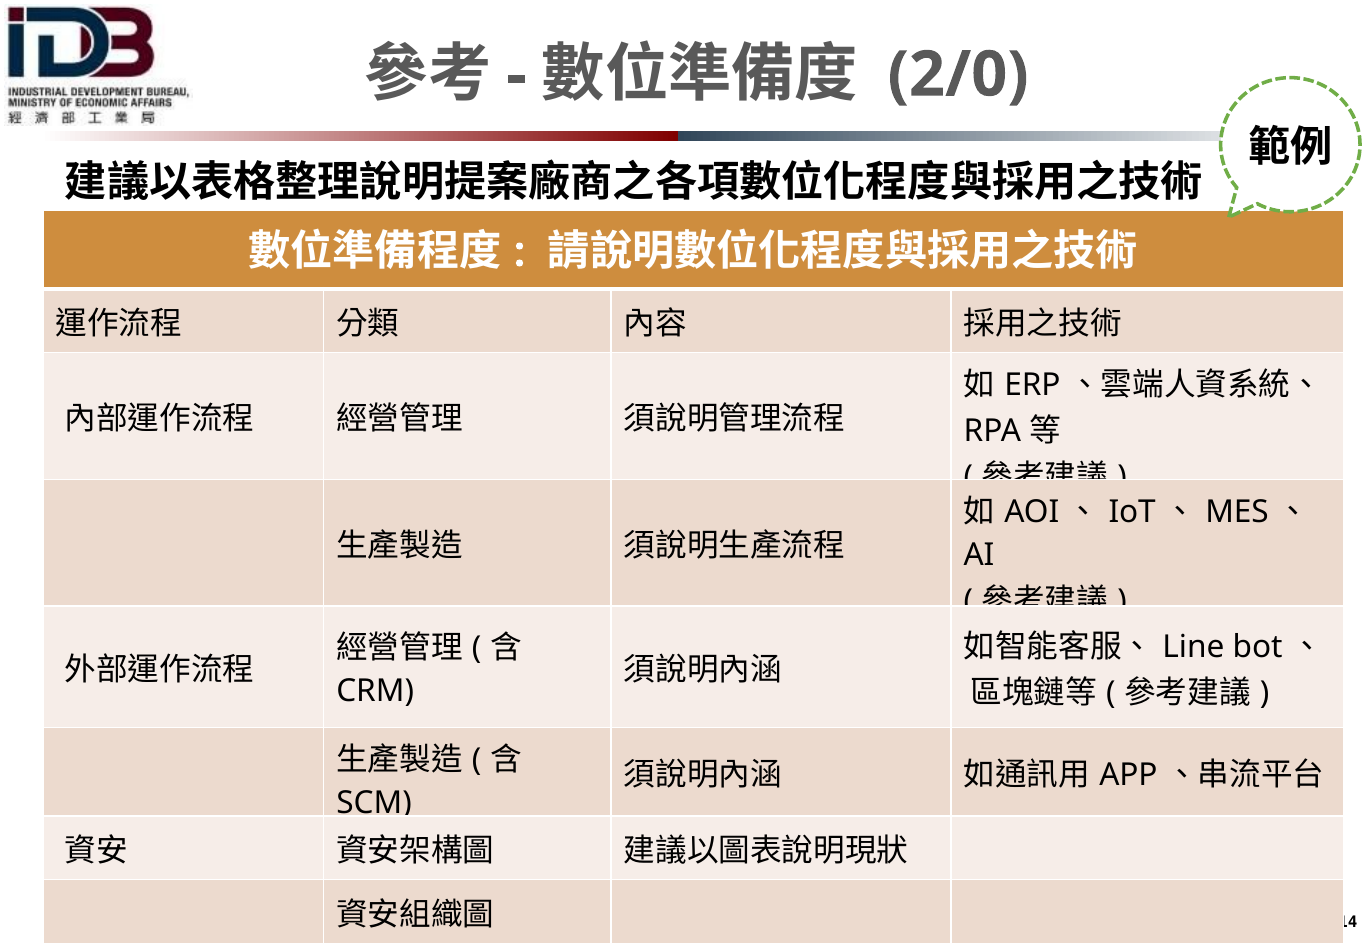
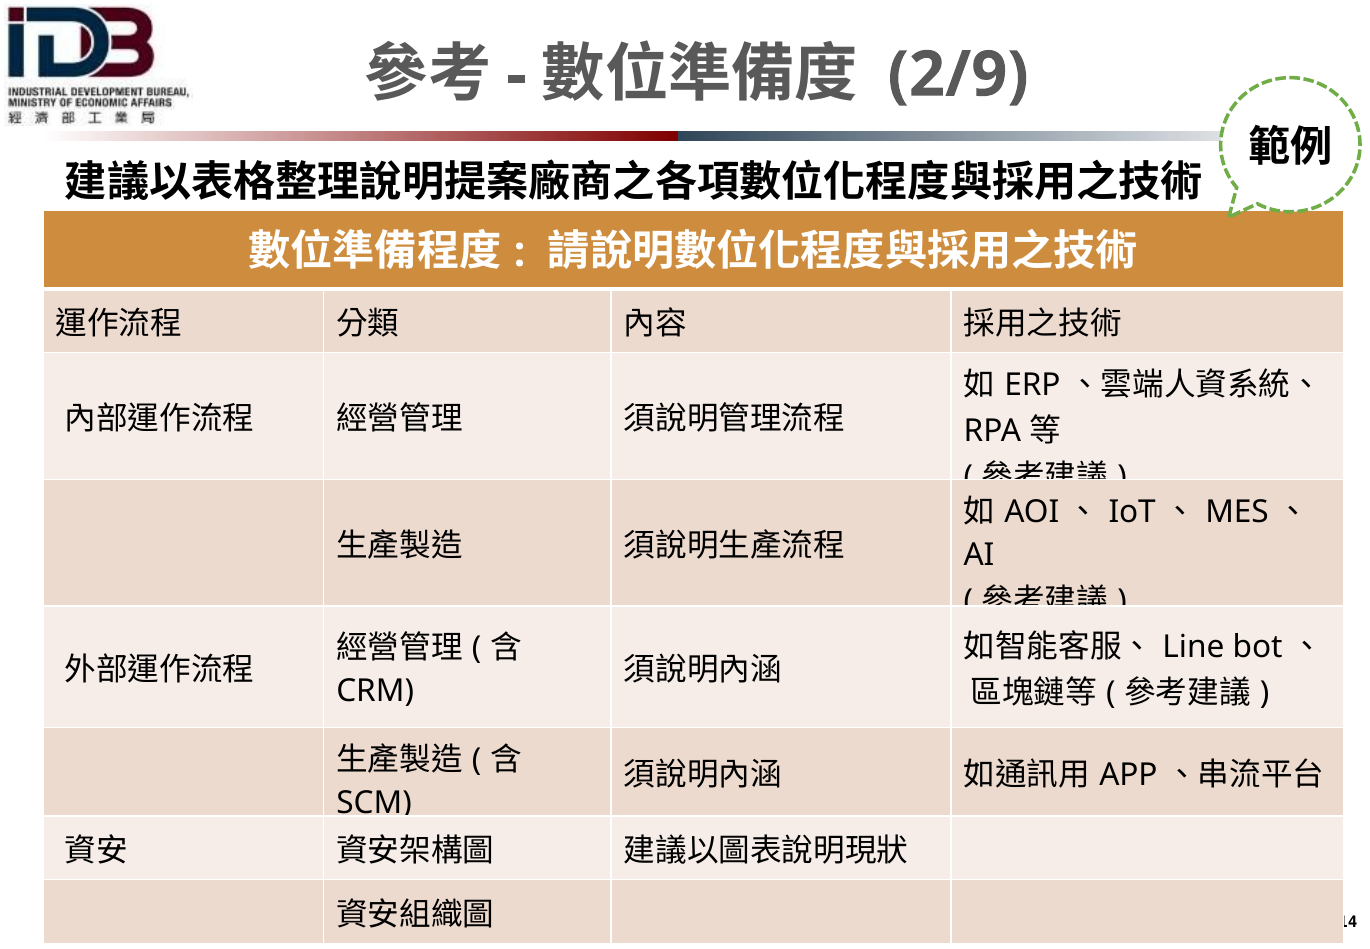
2/0: 2/0 -> 2/9
